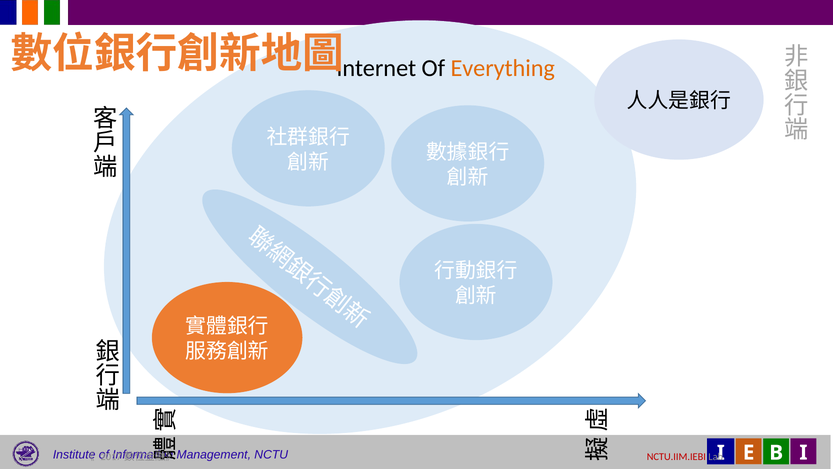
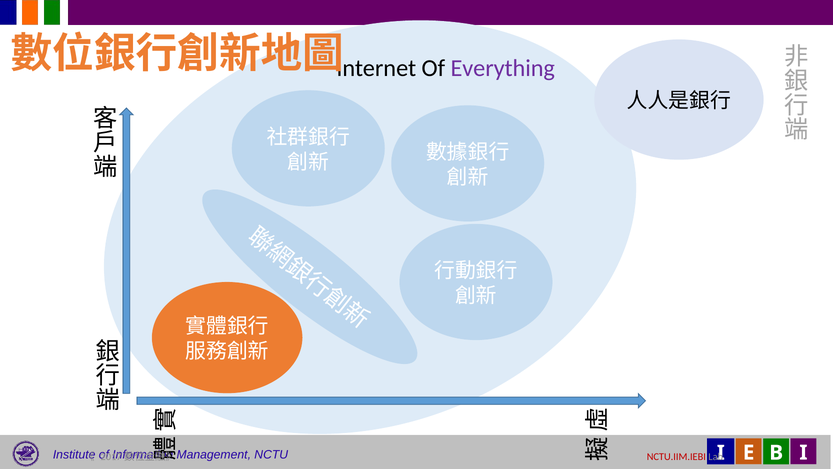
Everything colour: orange -> purple
